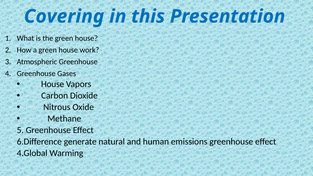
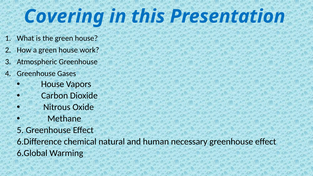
generate: generate -> chemical
emissions: emissions -> necessary
4.Global: 4.Global -> 6.Global
